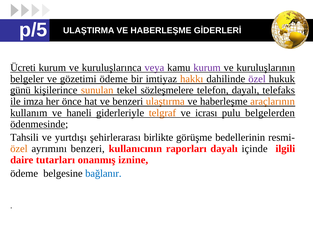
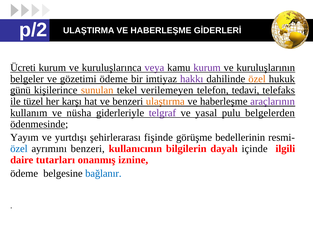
p/5: p/5 -> p/2
hakkı colour: orange -> purple
özel at (257, 79) colour: purple -> orange
sözleşmelere: sözleşmelere -> verilemeyen
telefon dayalı: dayalı -> tedavi
imza: imza -> tüzel
önce: önce -> karşı
araçlarının colour: orange -> purple
haneli: haneli -> nüsha
telgraf colour: orange -> purple
icrası: icrası -> yasal
Tahsili: Tahsili -> Yayım
birlikte: birlikte -> fişinde
özel at (19, 149) colour: orange -> blue
raporları: raporları -> bilgilerin
